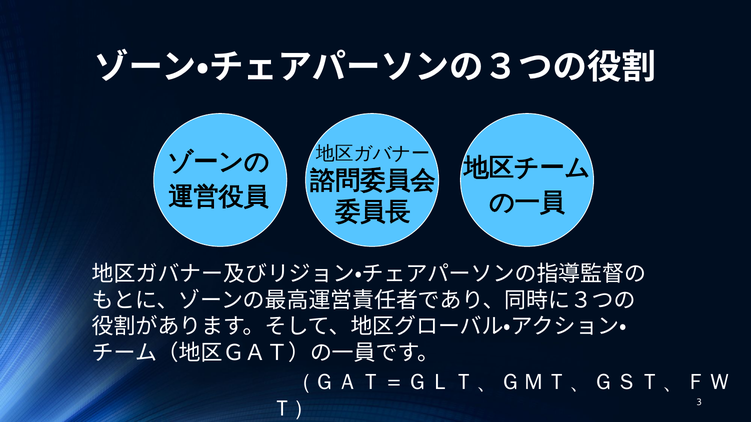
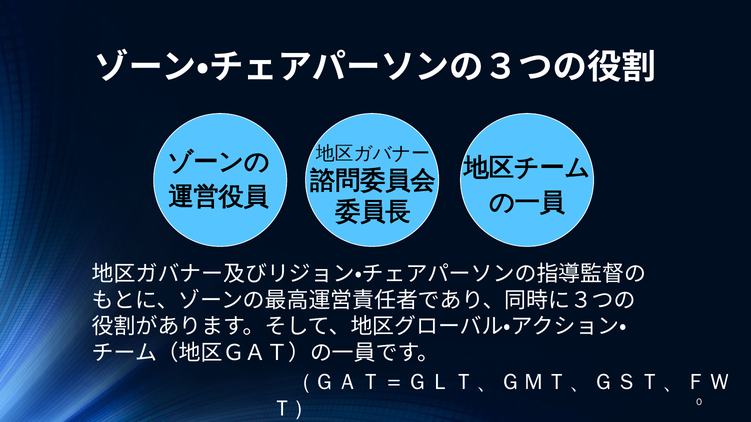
3: 3 -> 0
